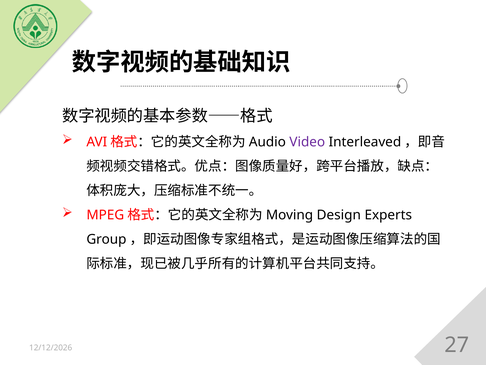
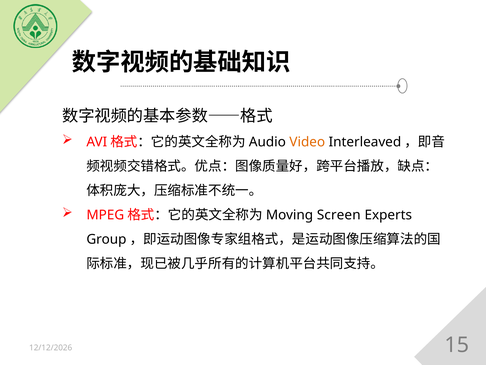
Video colour: purple -> orange
Design: Design -> Screen
27: 27 -> 15
